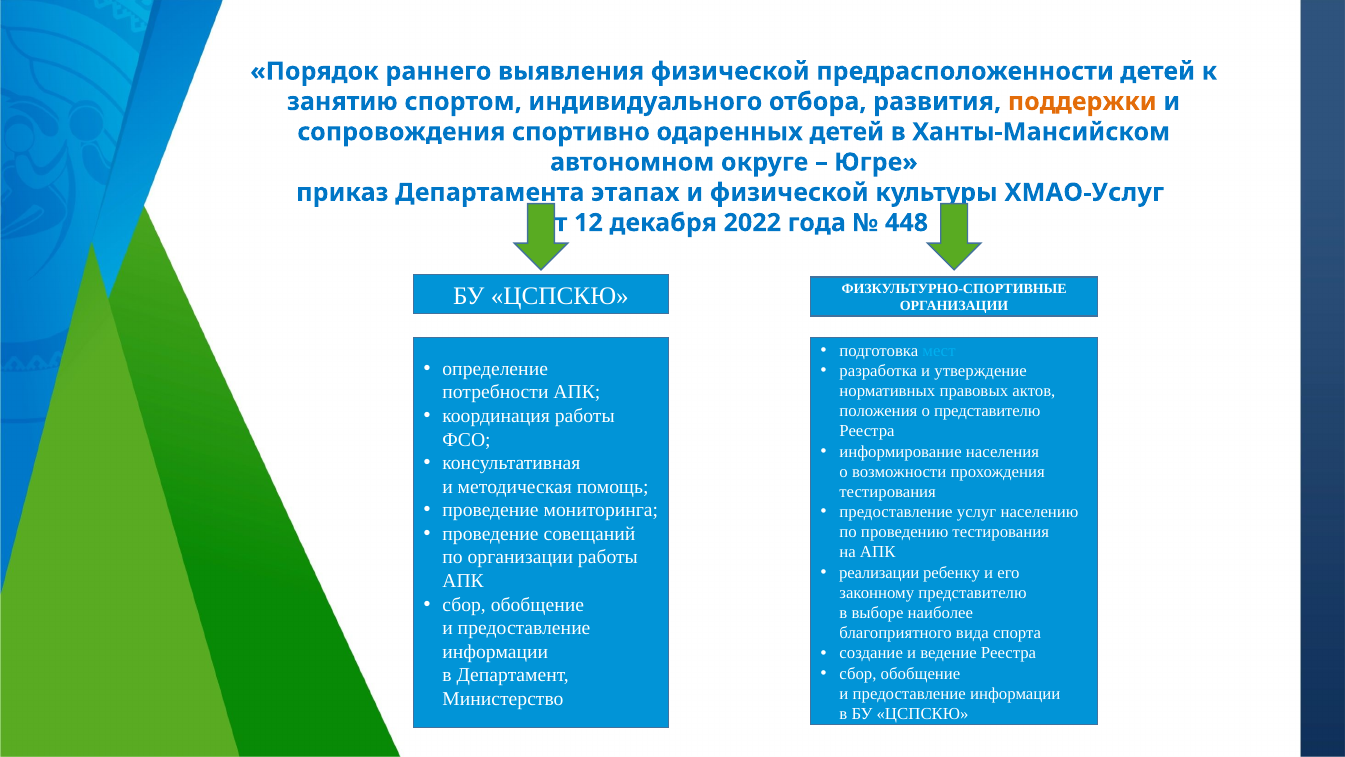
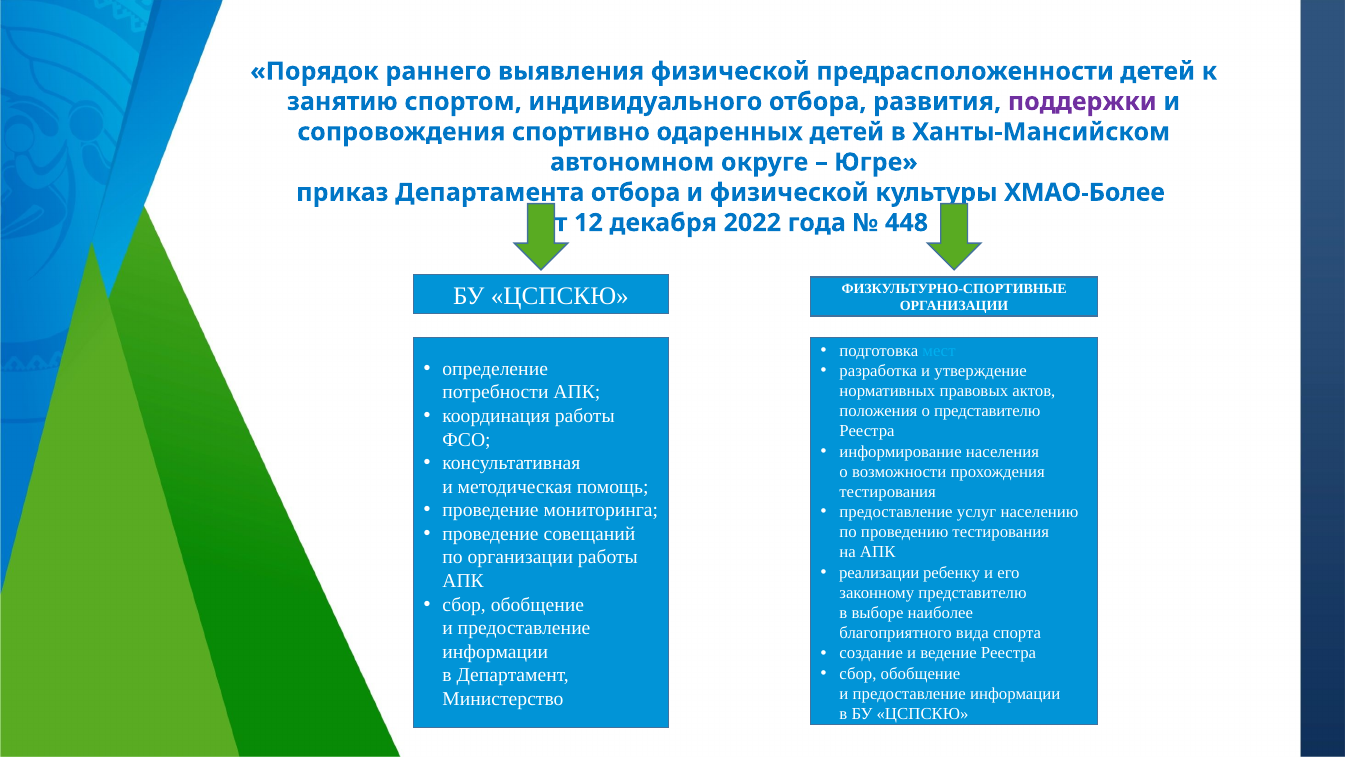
поддержки colour: orange -> purple
этапах at (635, 192): этапах -> отбора
ХМАО-Услуг: ХМАО-Услуг -> ХМАО-Более
